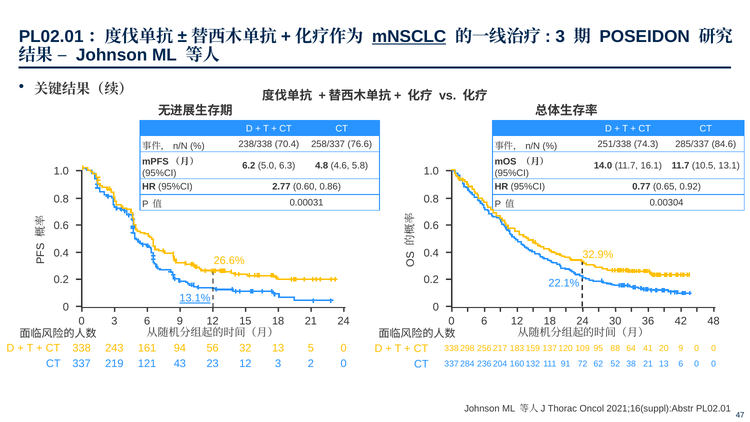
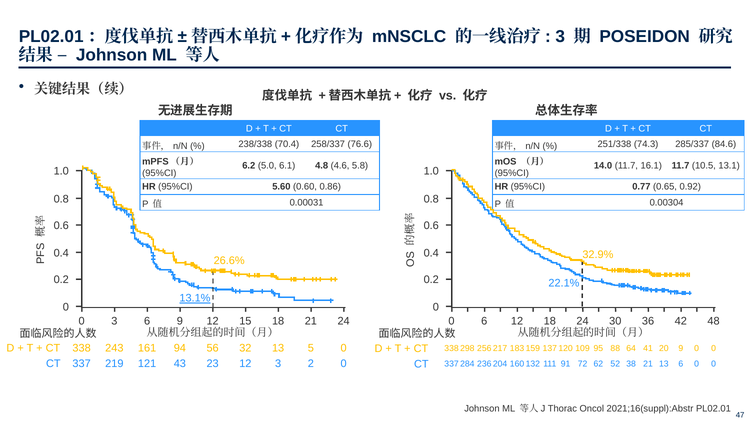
mNSCLC underline: present -> none
6.3: 6.3 -> 6.1
2.77: 2.77 -> 5.60
